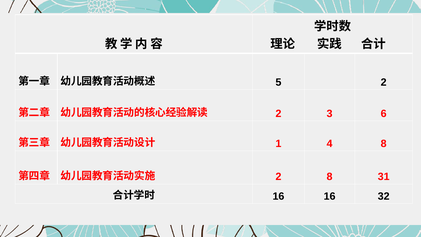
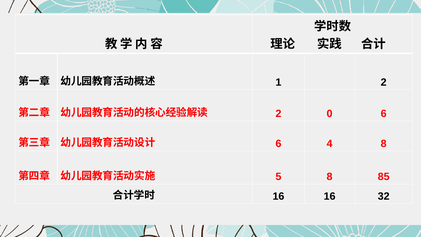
5: 5 -> 1
3: 3 -> 0
1 at (278, 143): 1 -> 6
2 at (278, 177): 2 -> 5
31: 31 -> 85
